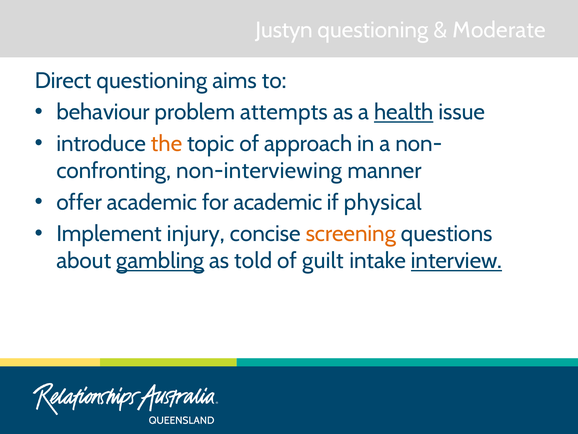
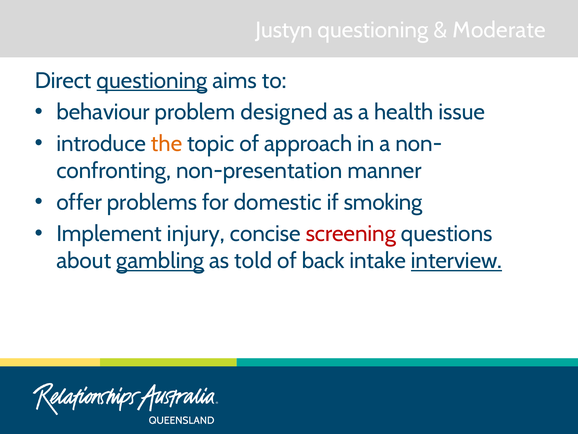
questioning at (152, 81) underline: none -> present
attempts: attempts -> designed
health underline: present -> none
non-interviewing: non-interviewing -> non-presentation
offer academic: academic -> problems
for academic: academic -> domestic
physical: physical -> smoking
screening colour: orange -> red
guilt: guilt -> back
